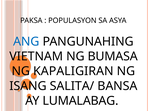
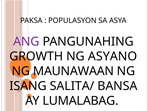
ANG colour: blue -> purple
VIETNAM: VIETNAM -> GROWTH
BUMASA: BUMASA -> ASYANO
KAPALIGIRAN: KAPALIGIRAN -> MAUNAWAAN
